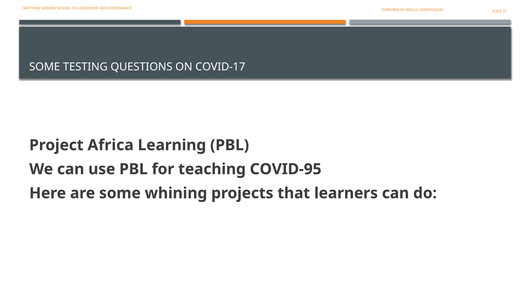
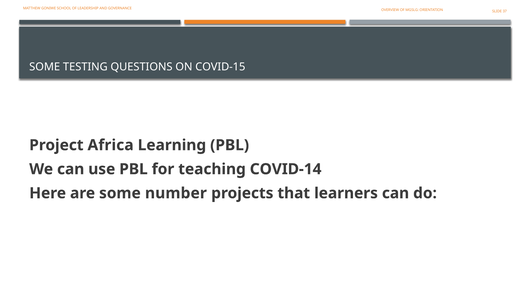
COVID-17: COVID-17 -> COVID-15
COVID-95: COVID-95 -> COVID-14
whining: whining -> number
